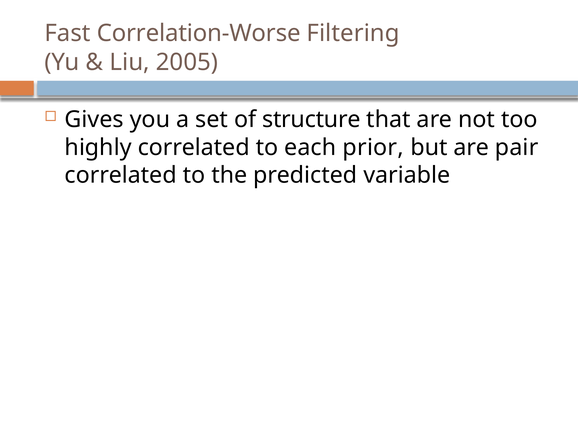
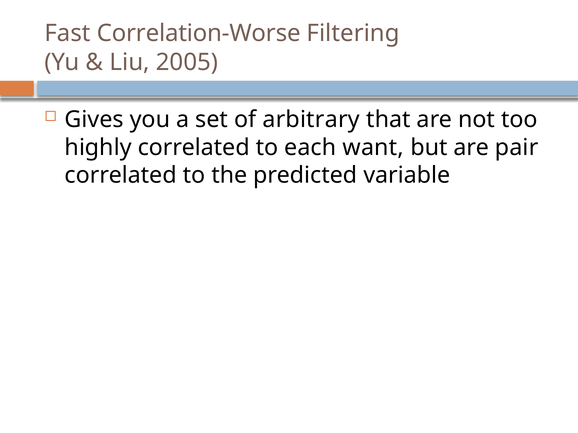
structure: structure -> arbitrary
prior: prior -> want
